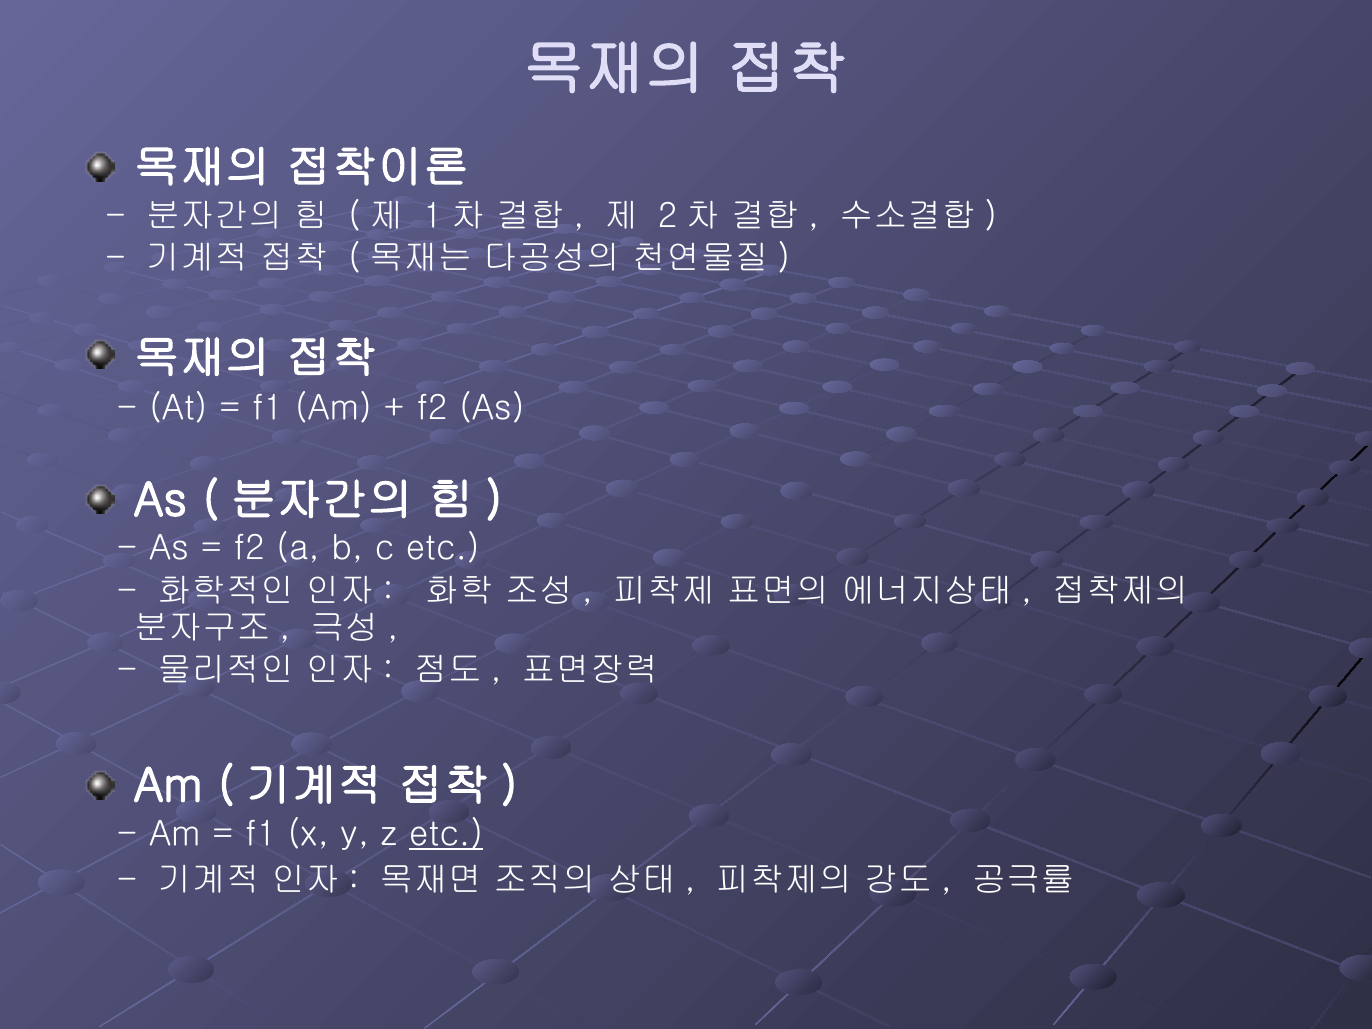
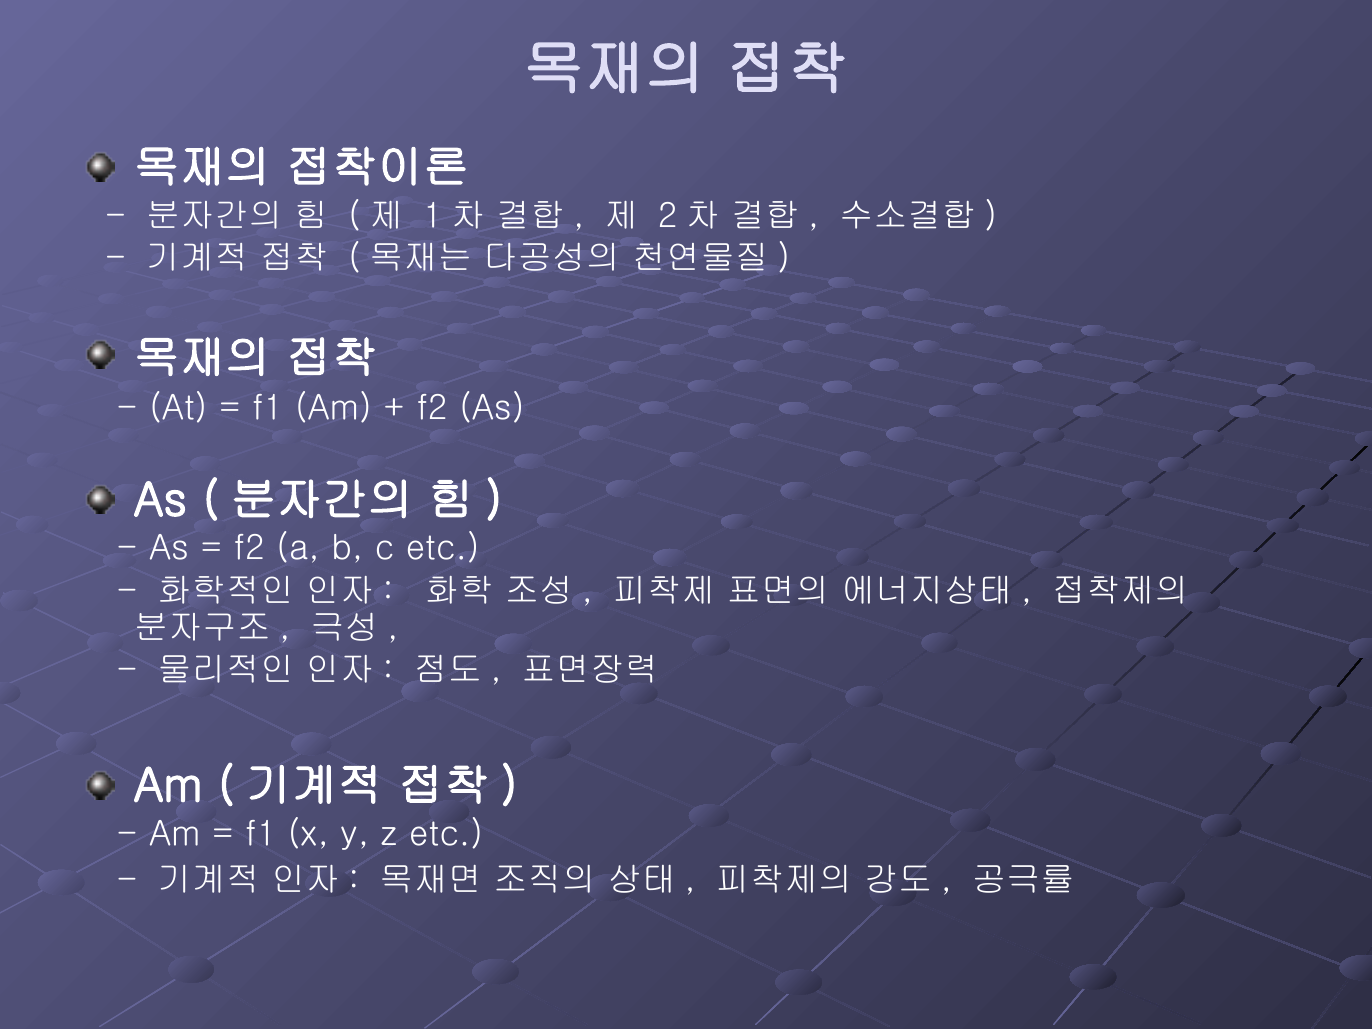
etc at (446, 834) underline: present -> none
